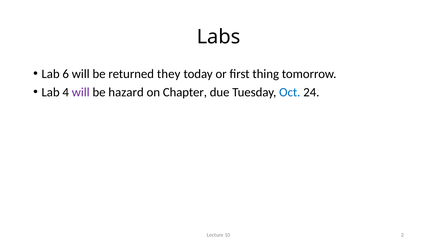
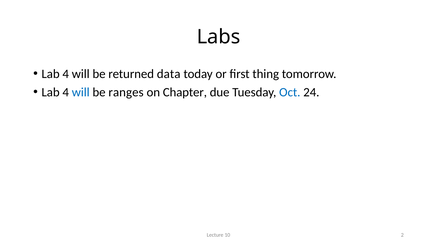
6 at (66, 74): 6 -> 4
they: they -> data
will at (81, 92) colour: purple -> blue
hazard: hazard -> ranges
